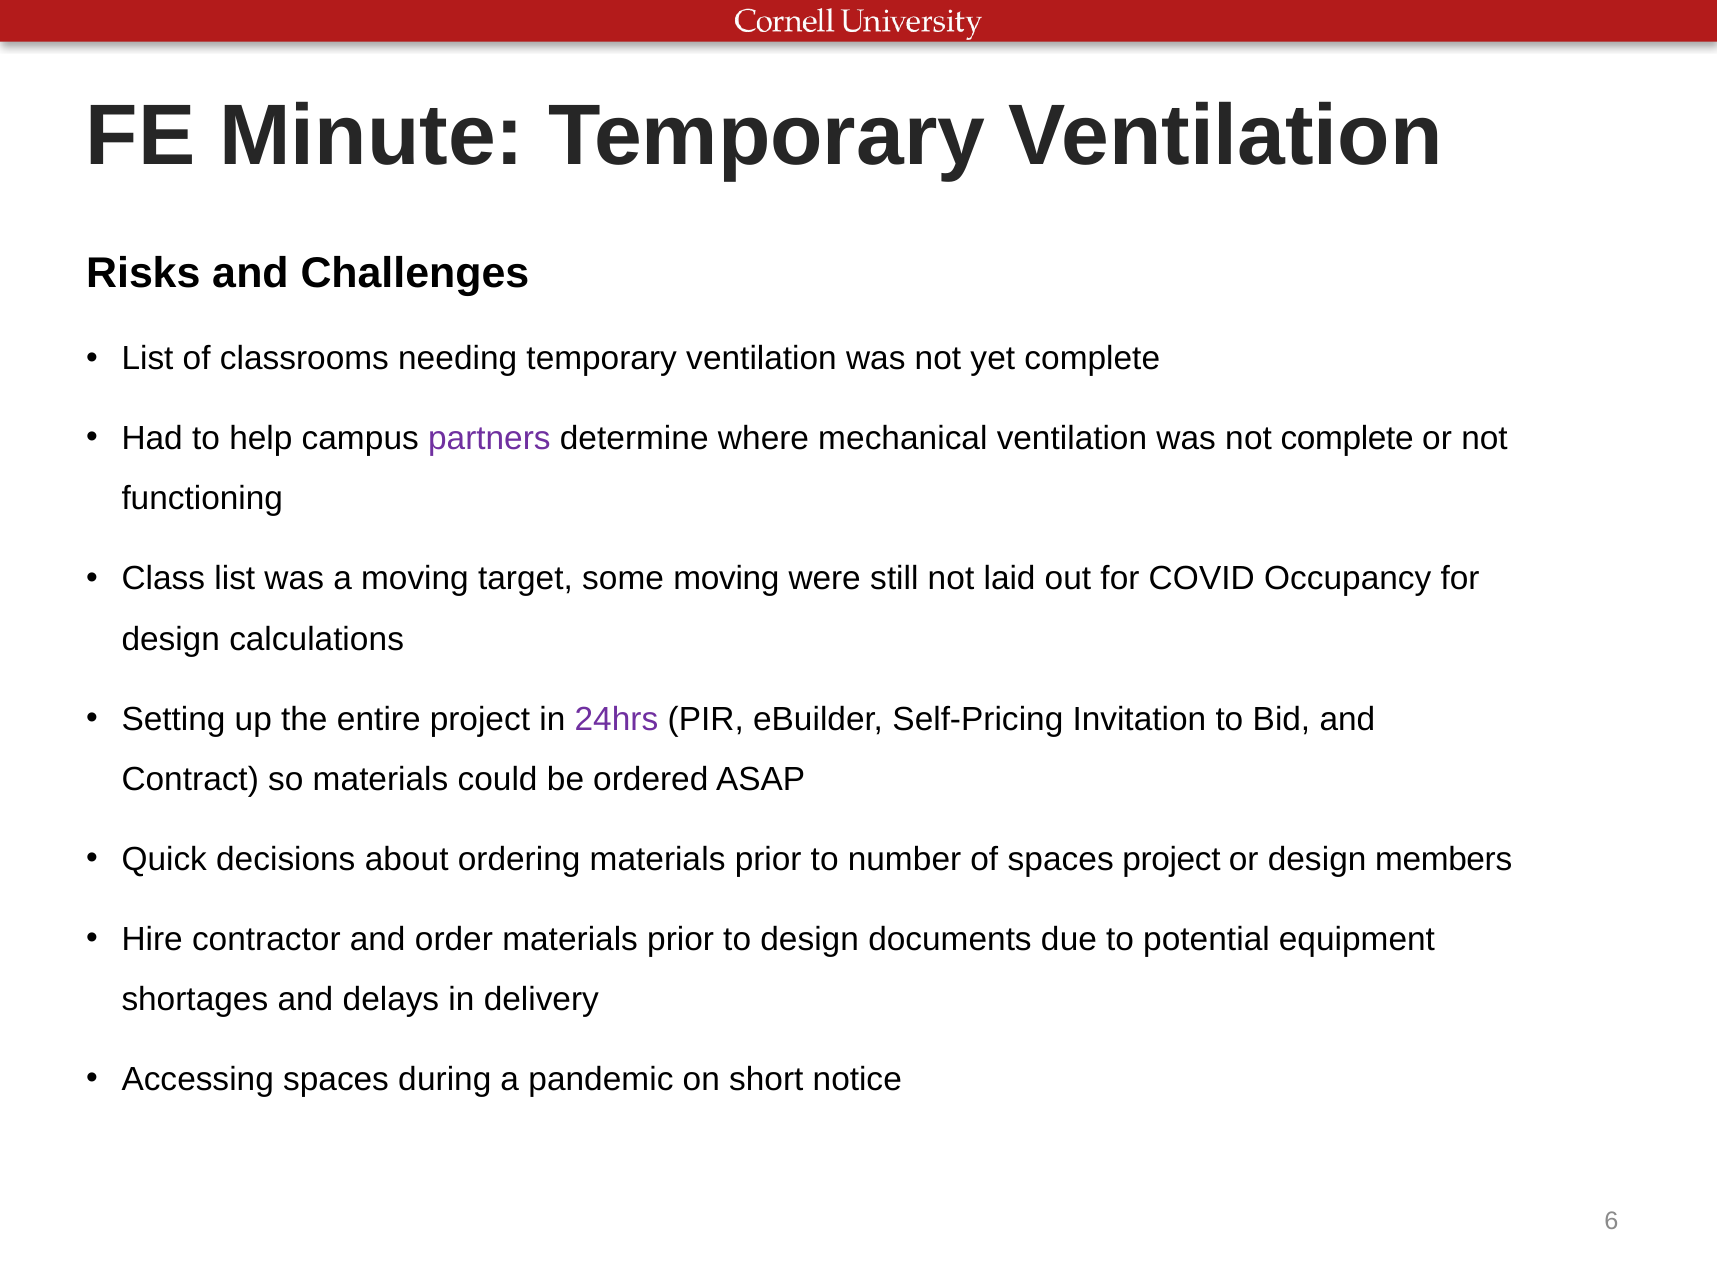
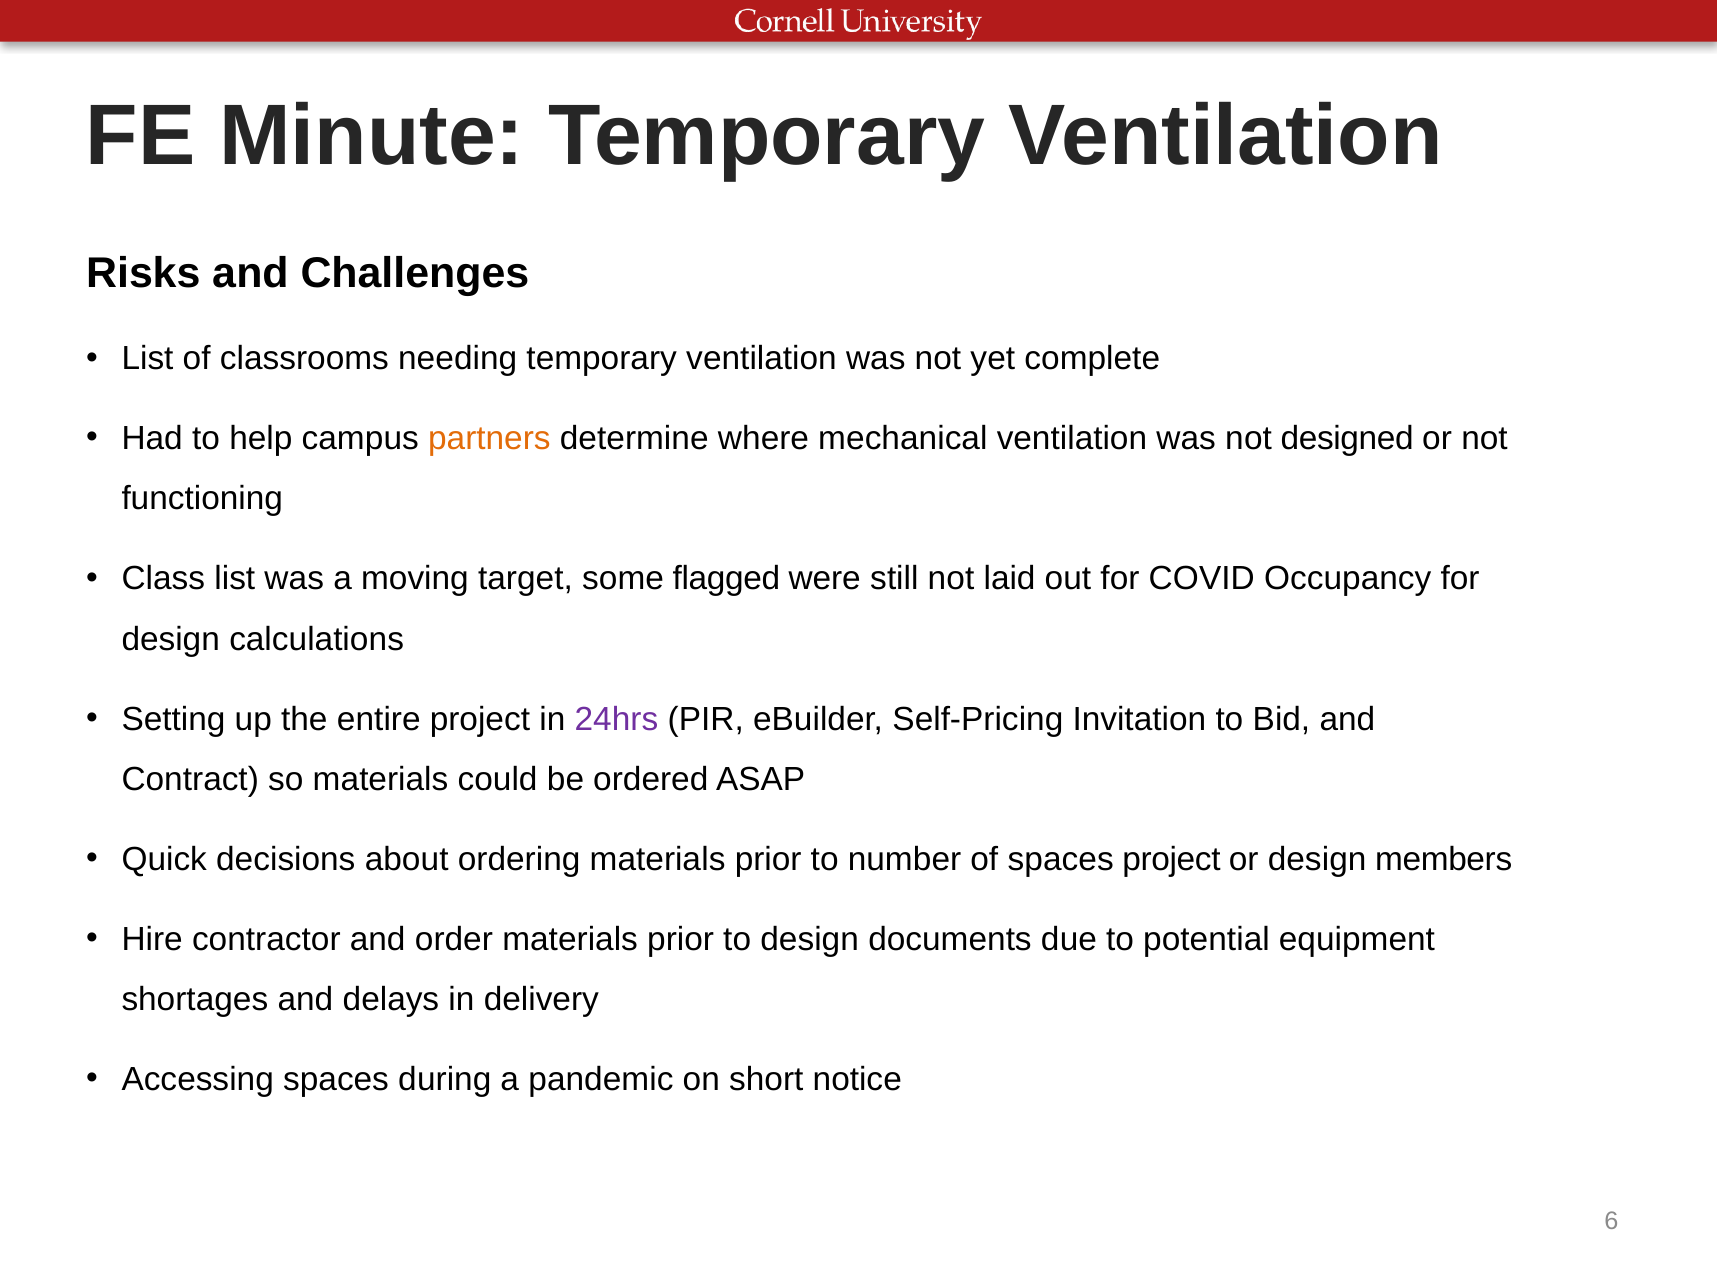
partners colour: purple -> orange
not complete: complete -> designed
some moving: moving -> flagged
